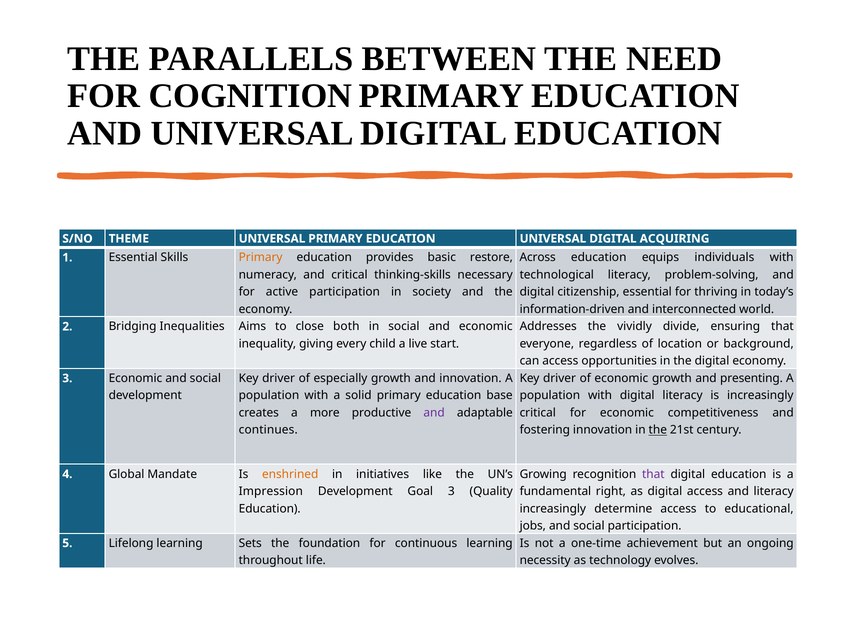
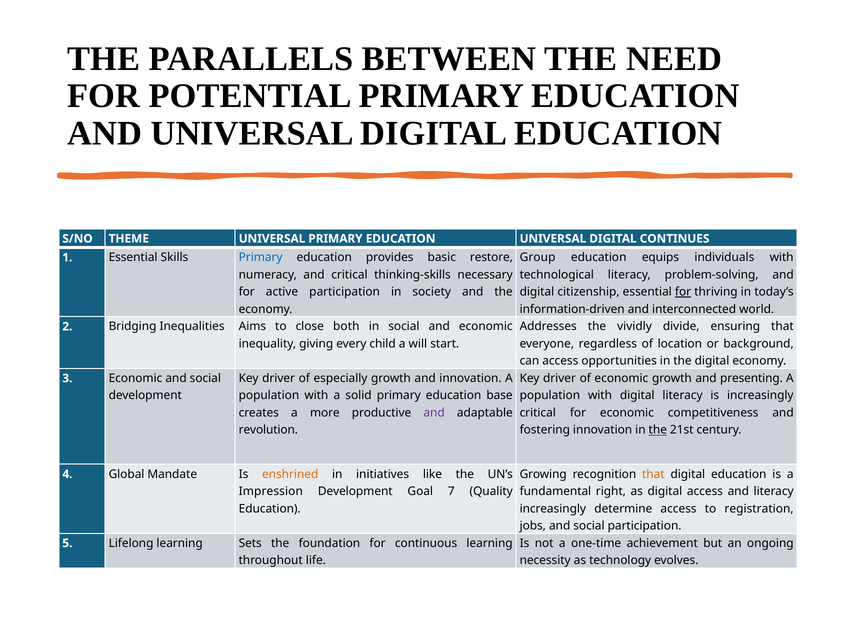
COGNITION: COGNITION -> POTENTIAL
ACQUIRING: ACQUIRING -> CONTINUES
Across: Across -> Group
Primary at (261, 257) colour: orange -> blue
for at (683, 292) underline: none -> present
live: live -> will
continues: continues -> revolution
that at (653, 474) colour: purple -> orange
Goal 3: 3 -> 7
educational: educational -> registration
